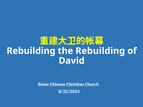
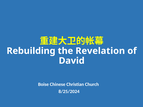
the Rebuilding: Rebuilding -> Revelation
